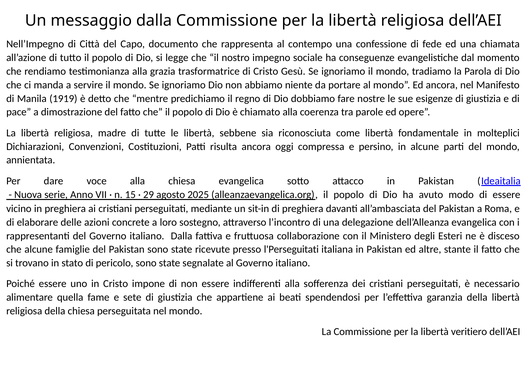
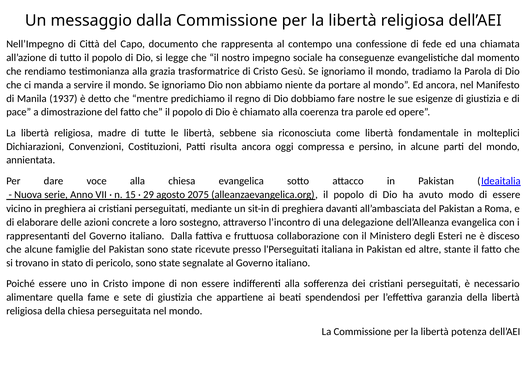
1919: 1919 -> 1937
2025: 2025 -> 2075
veritiero: veritiero -> potenza
